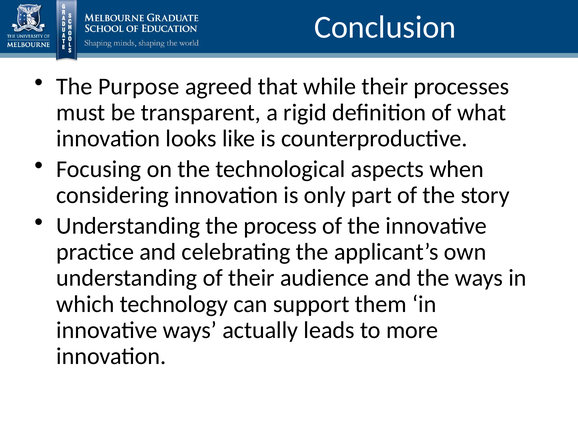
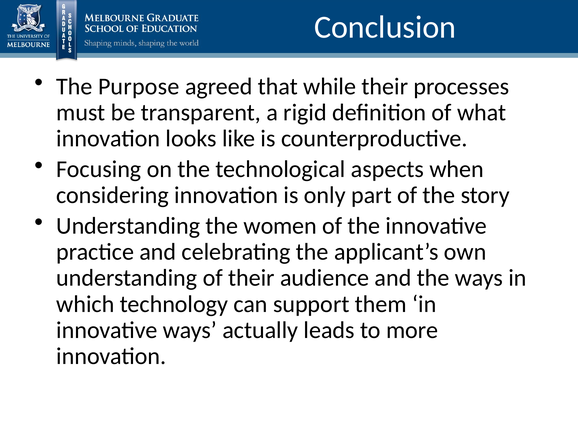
process: process -> women
